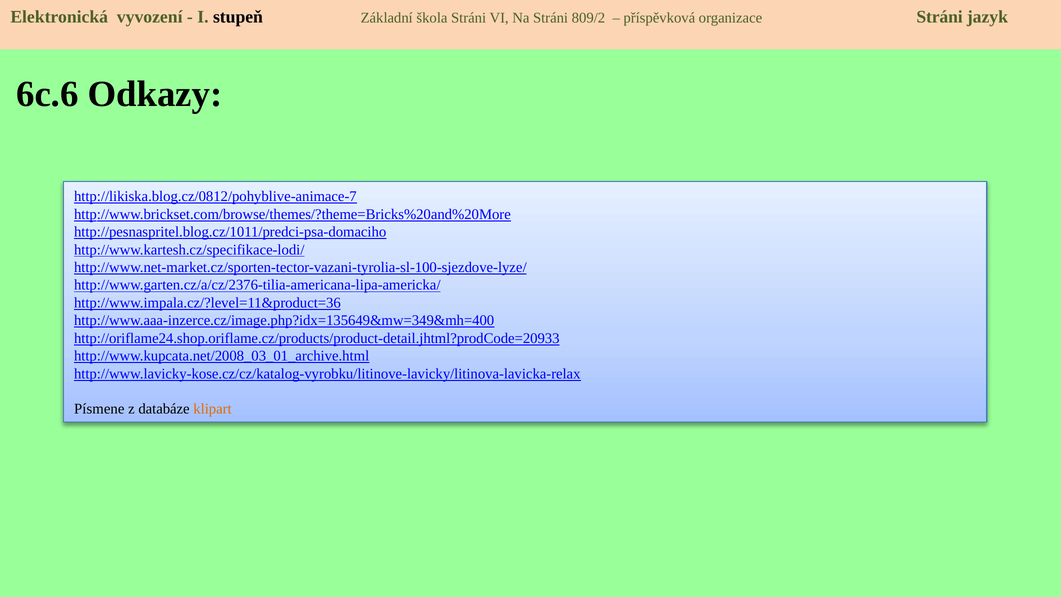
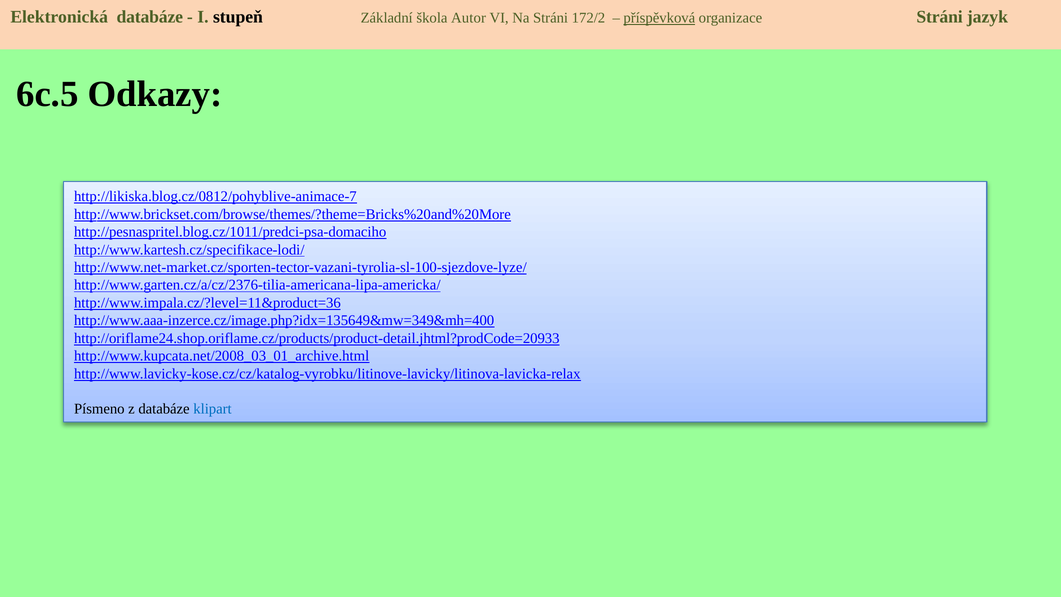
Elektronická vyvození: vyvození -> databáze
škola Stráni: Stráni -> Autor
809/2: 809/2 -> 172/2
příspěvková underline: none -> present
6c.6: 6c.6 -> 6c.5
Písmene: Písmene -> Písmeno
klipart colour: orange -> blue
